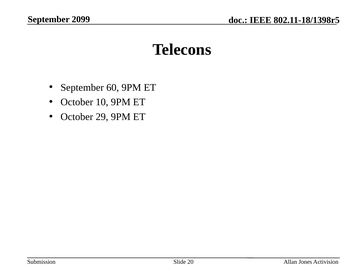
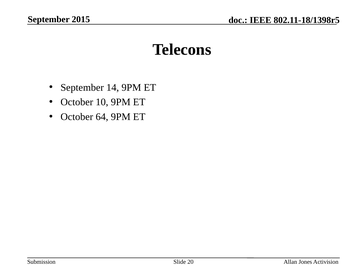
2099: 2099 -> 2015
60: 60 -> 14
29: 29 -> 64
